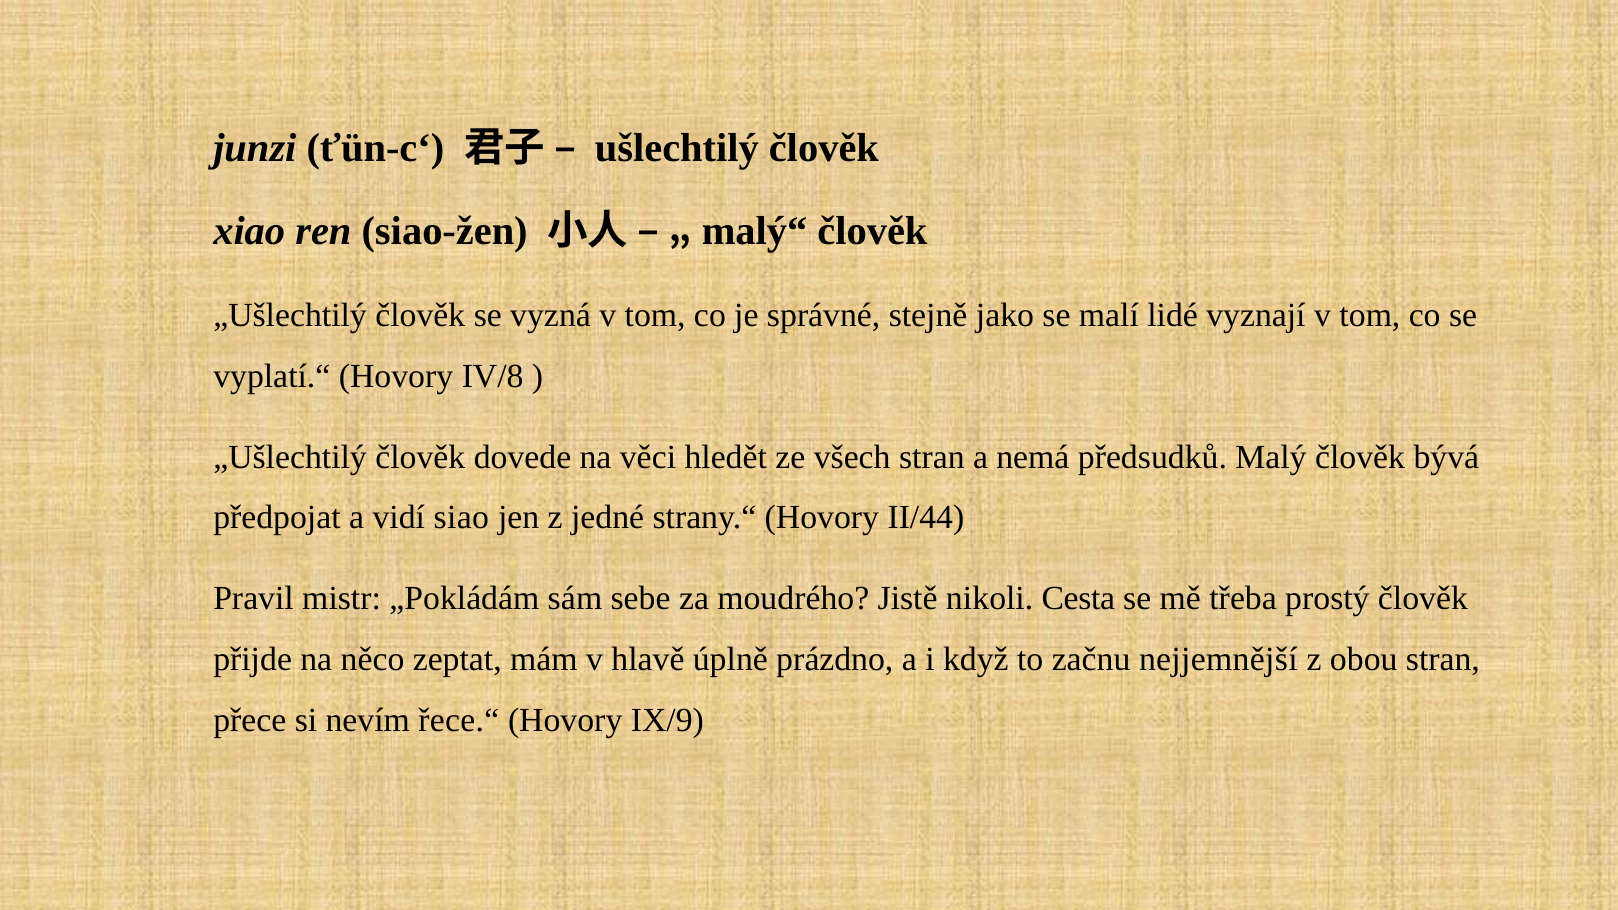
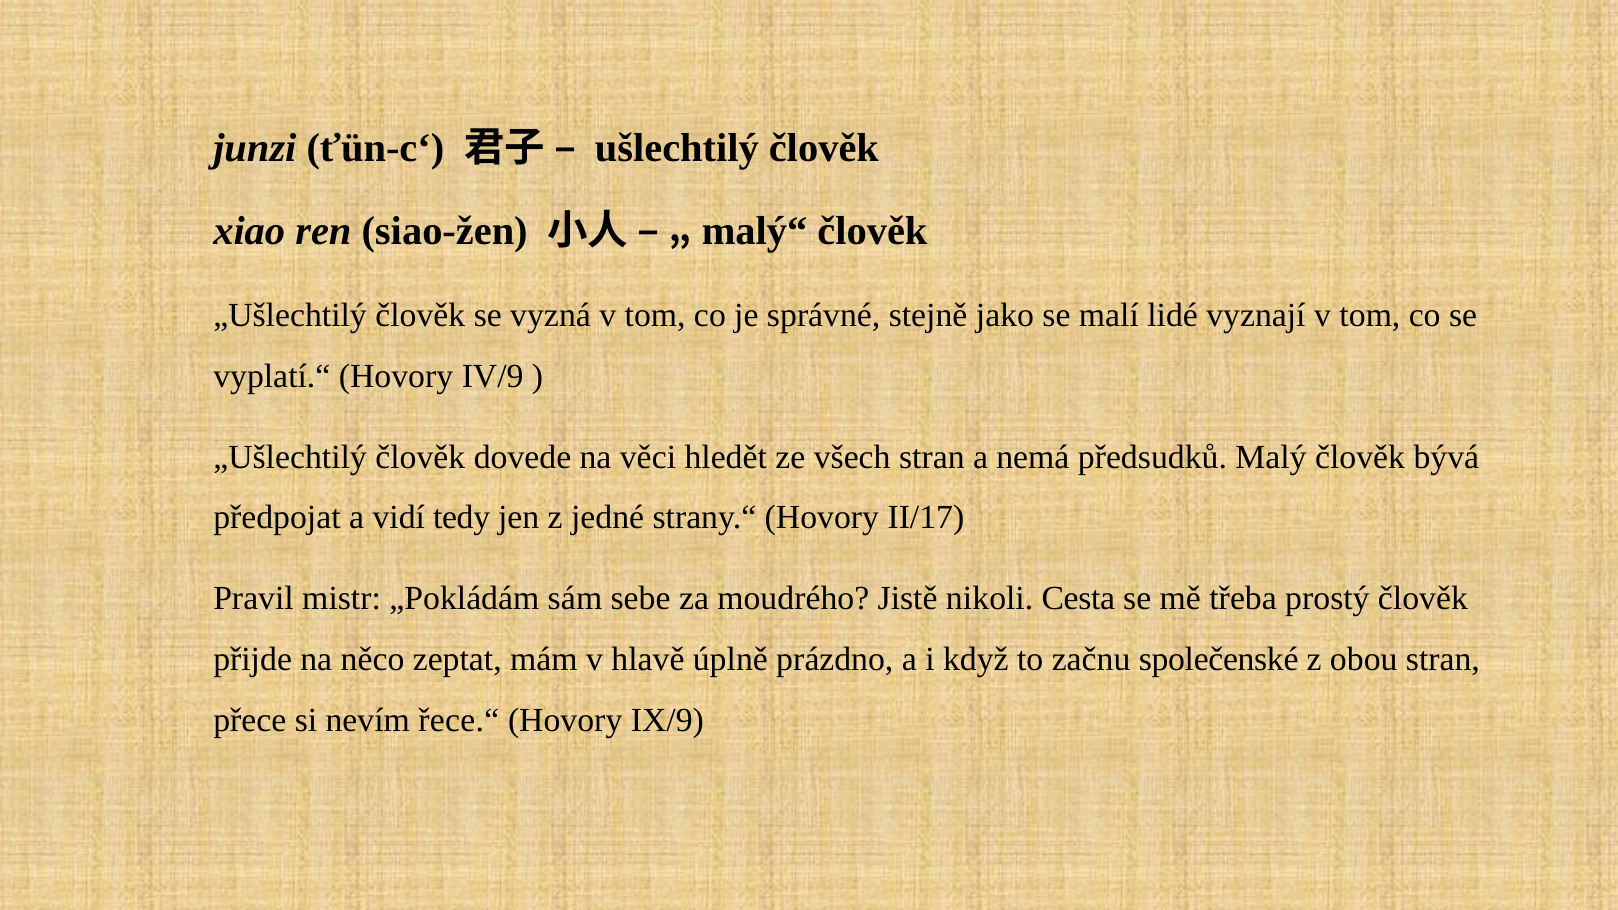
IV/8: IV/8 -> IV/9
siao: siao -> tedy
II/44: II/44 -> II/17
nejjemnější: nejjemnější -> společenské
